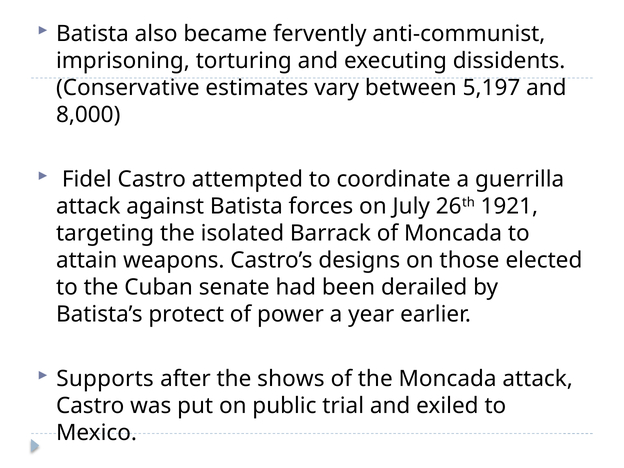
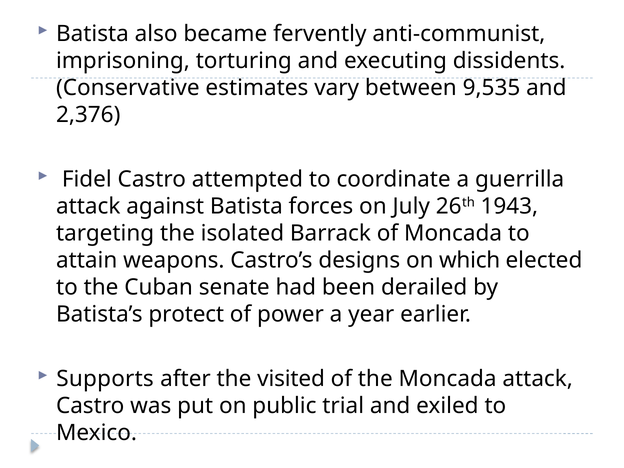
5,197: 5,197 -> 9,535
8,000: 8,000 -> 2,376
1921: 1921 -> 1943
those: those -> which
shows: shows -> visited
